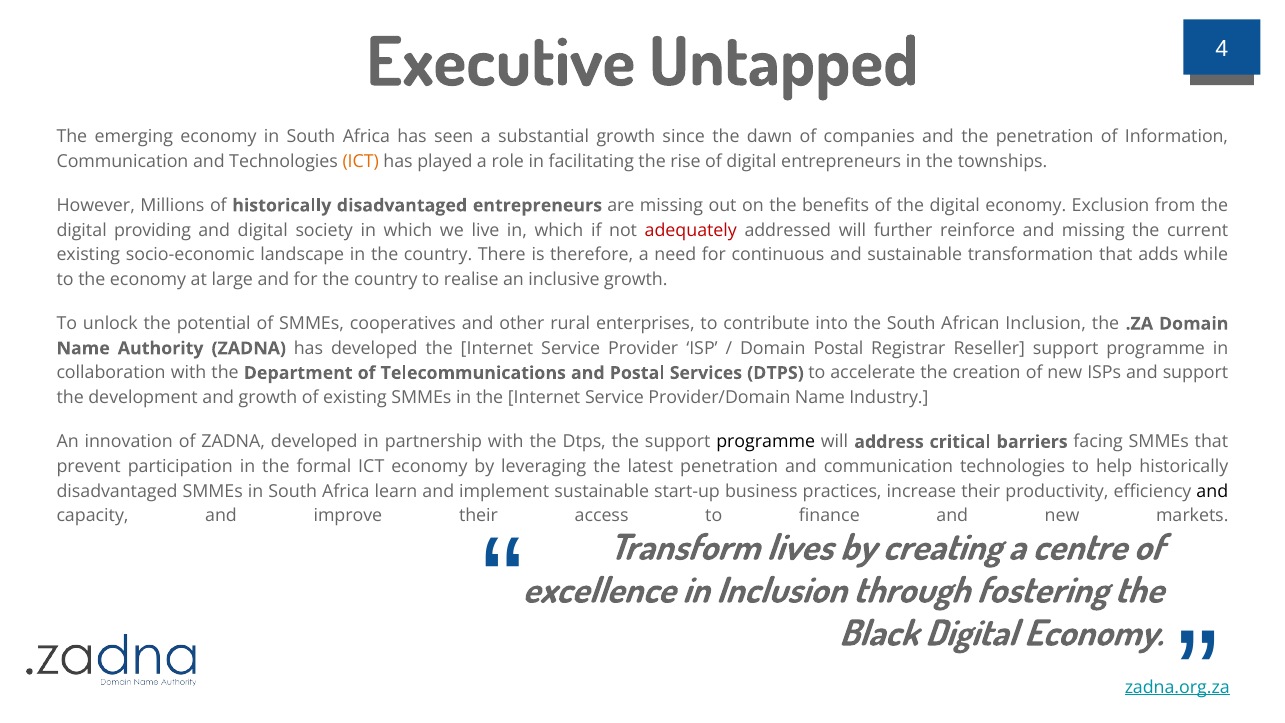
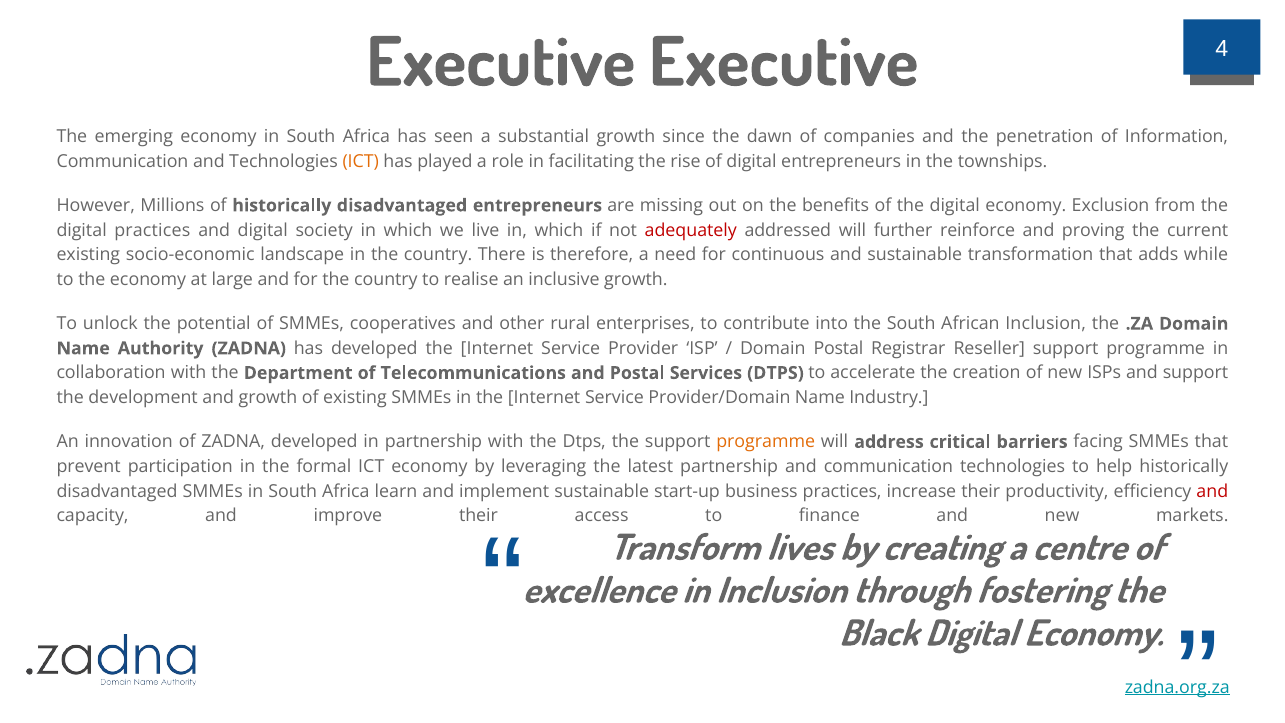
Executive Untapped: Untapped -> Executive
digital providing: providing -> practices
and missing: missing -> proving
programme at (766, 442) colour: black -> orange
latest penetration: penetration -> partnership
and at (1212, 491) colour: black -> red
